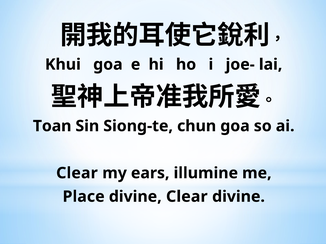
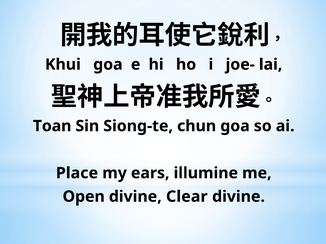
Clear at (77, 173): Clear -> Place
Place: Place -> Open
